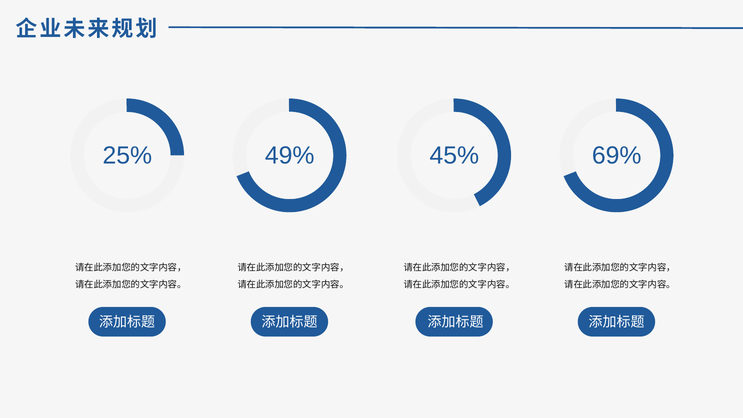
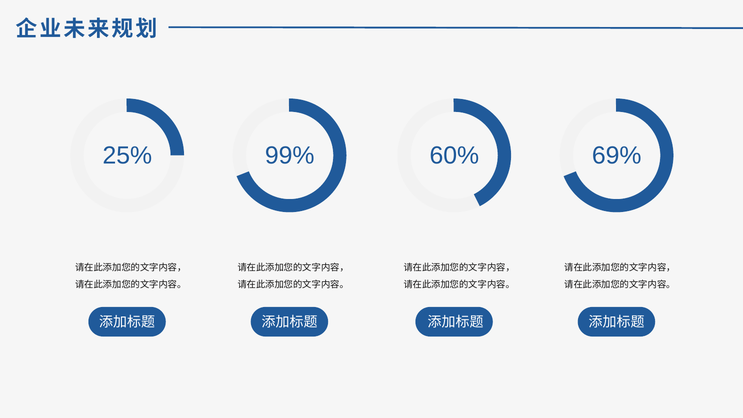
49%: 49% -> 99%
45%: 45% -> 60%
